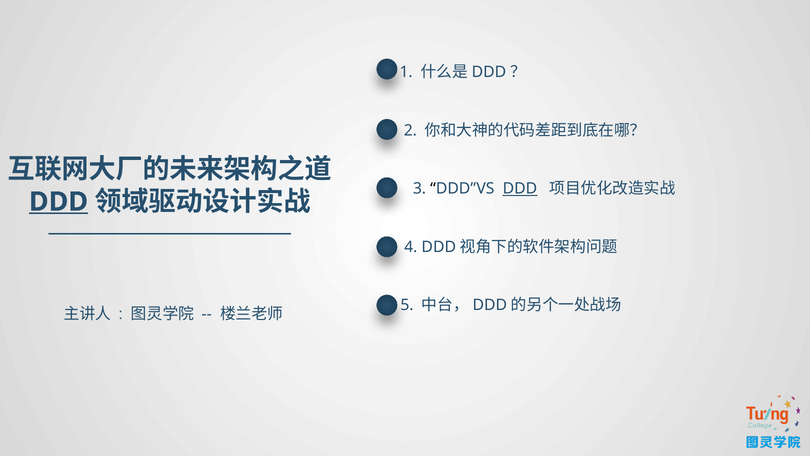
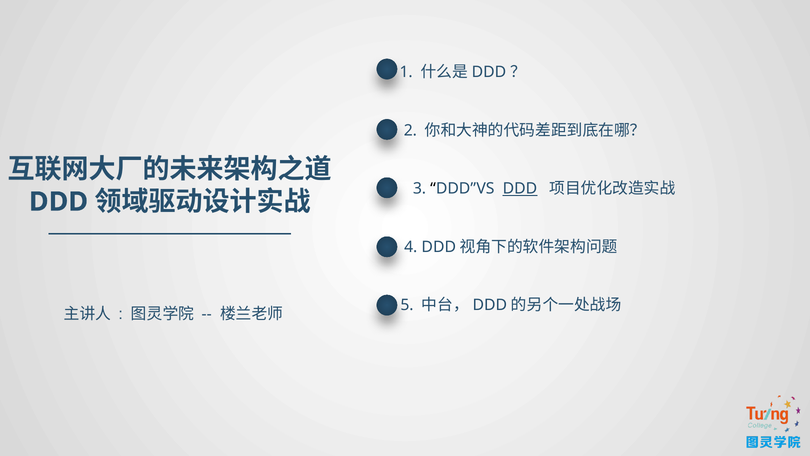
DDD at (58, 202) underline: present -> none
